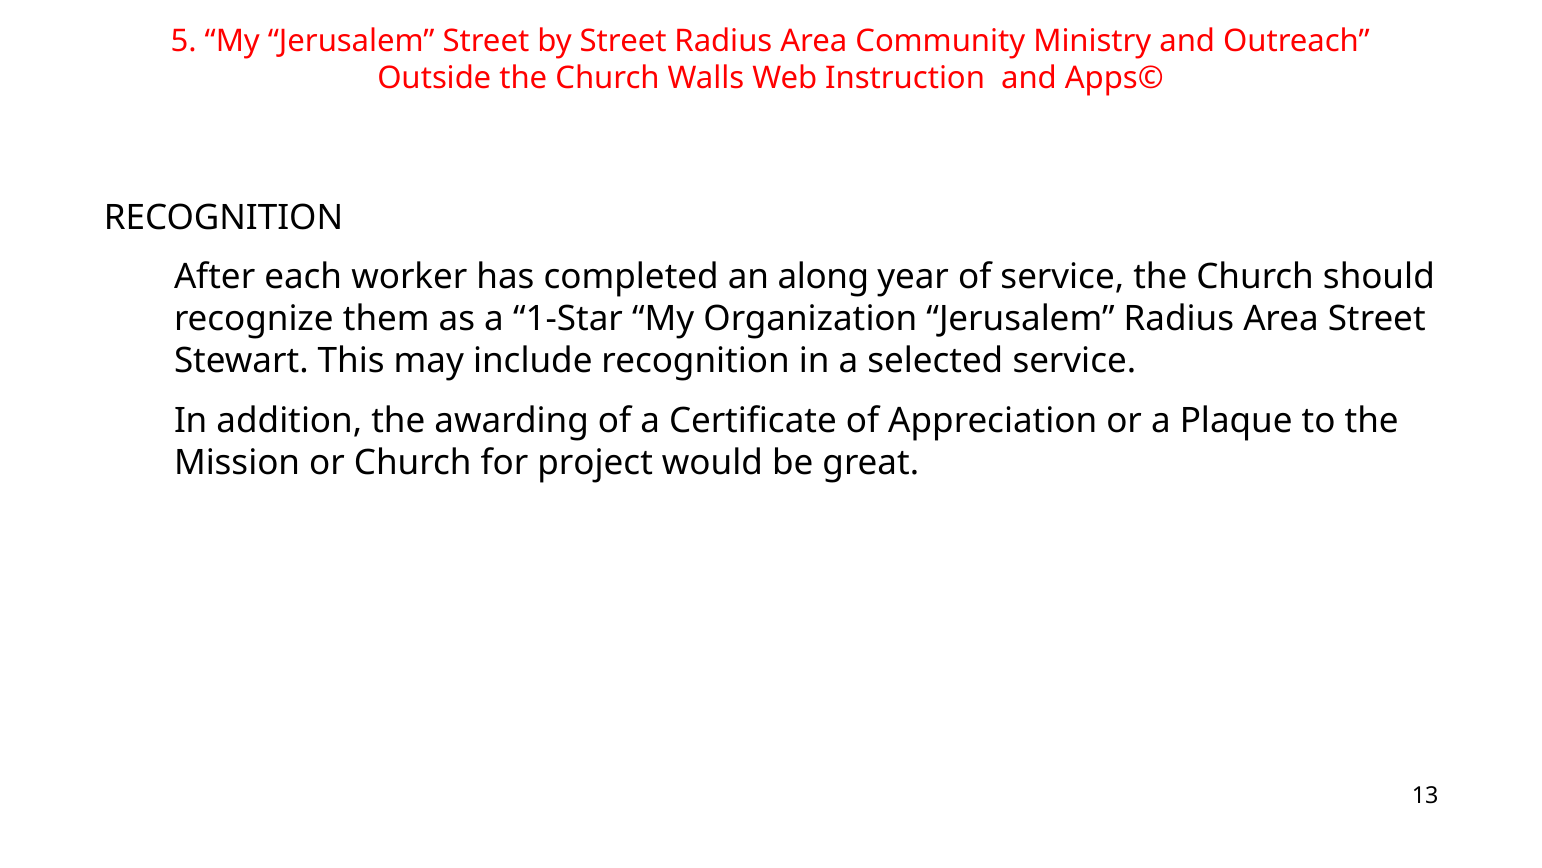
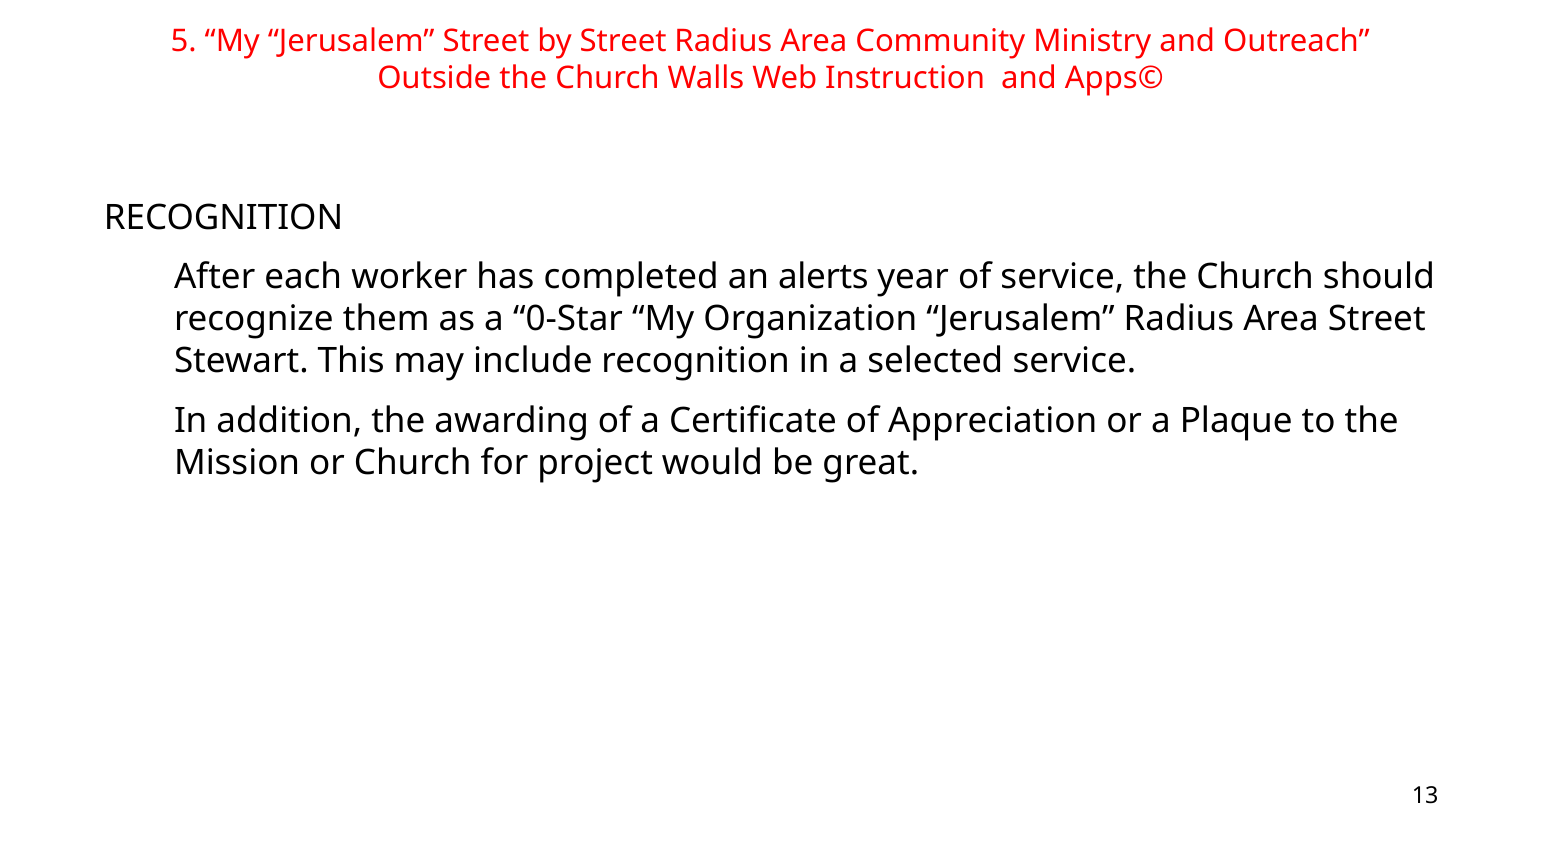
along: along -> alerts
1-Star: 1-Star -> 0-Star
